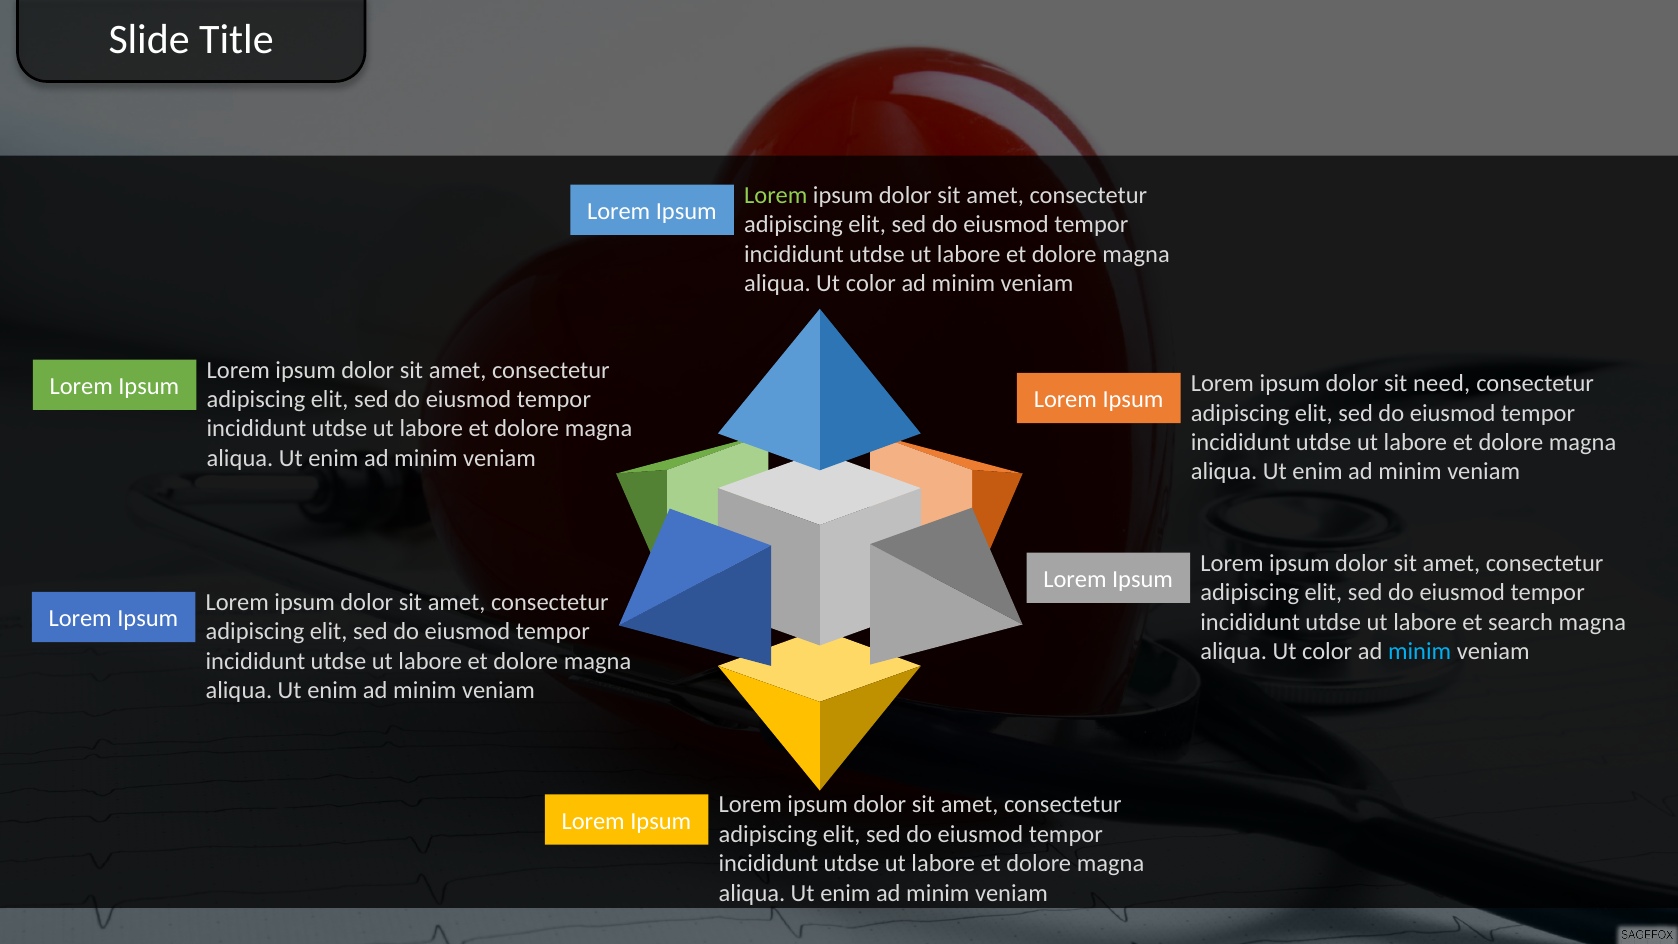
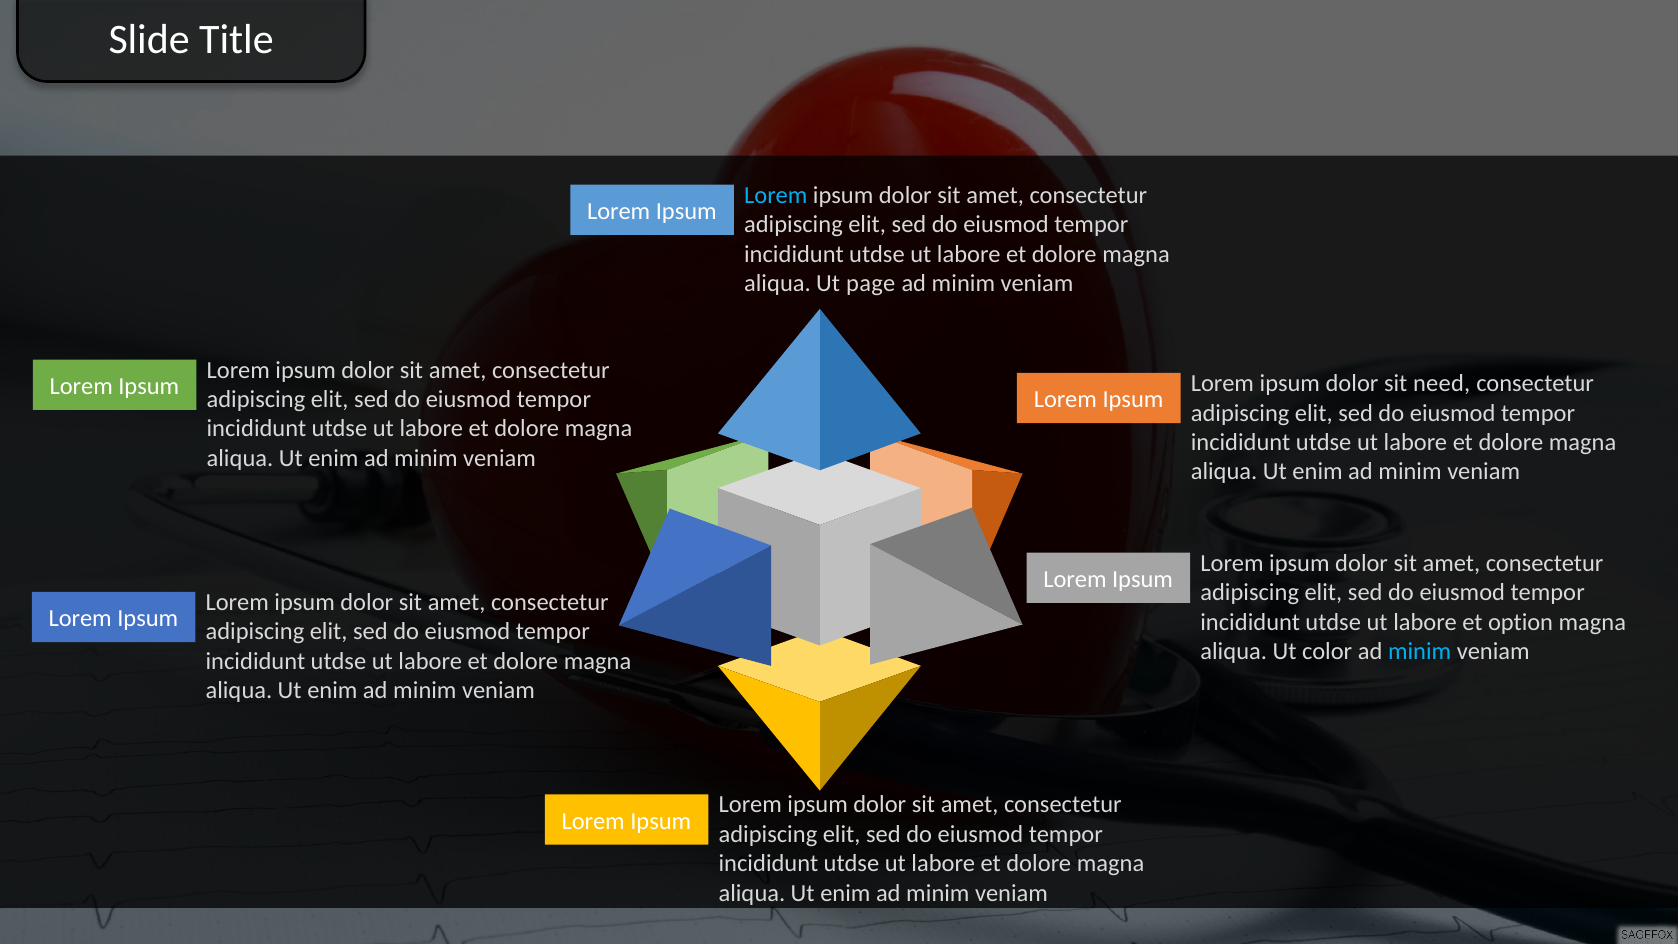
Lorem at (776, 195) colour: light green -> light blue
color at (871, 283): color -> page
search: search -> option
